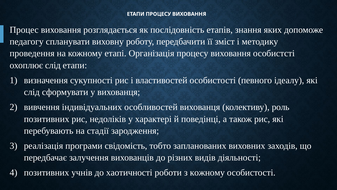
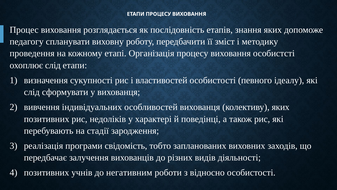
колективу роль: роль -> яких
хаотичності: хаотичності -> негативним
з кожному: кожному -> відносно
